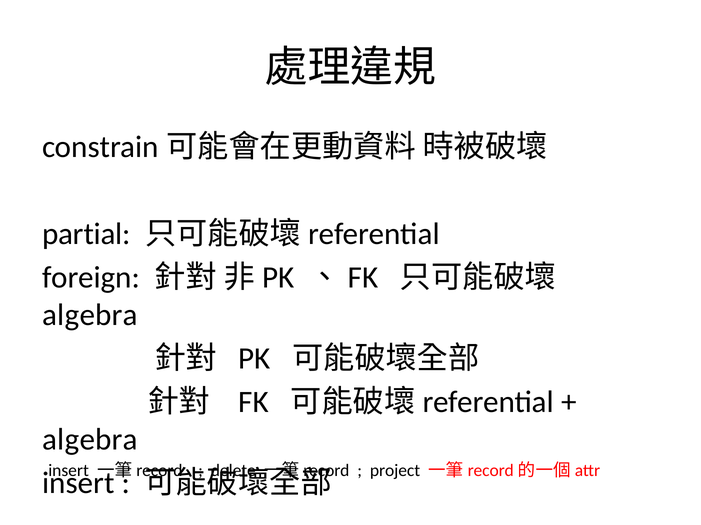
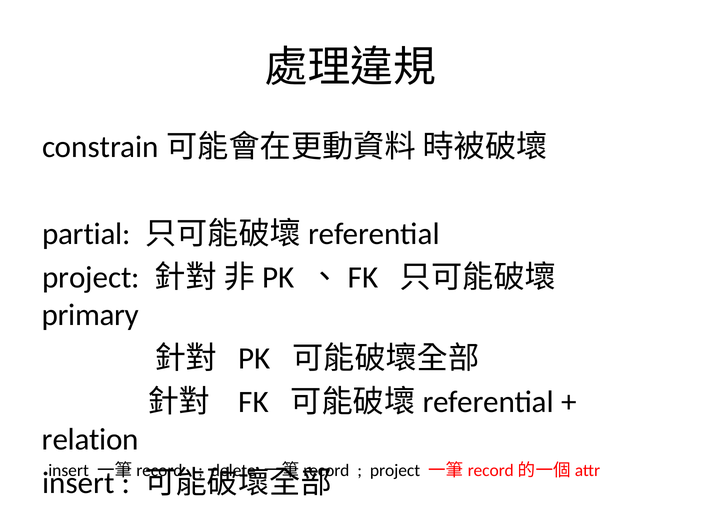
foreign at (91, 278): foreign -> project
algebra at (90, 315): algebra -> primary
algebra at (90, 440): algebra -> relation
